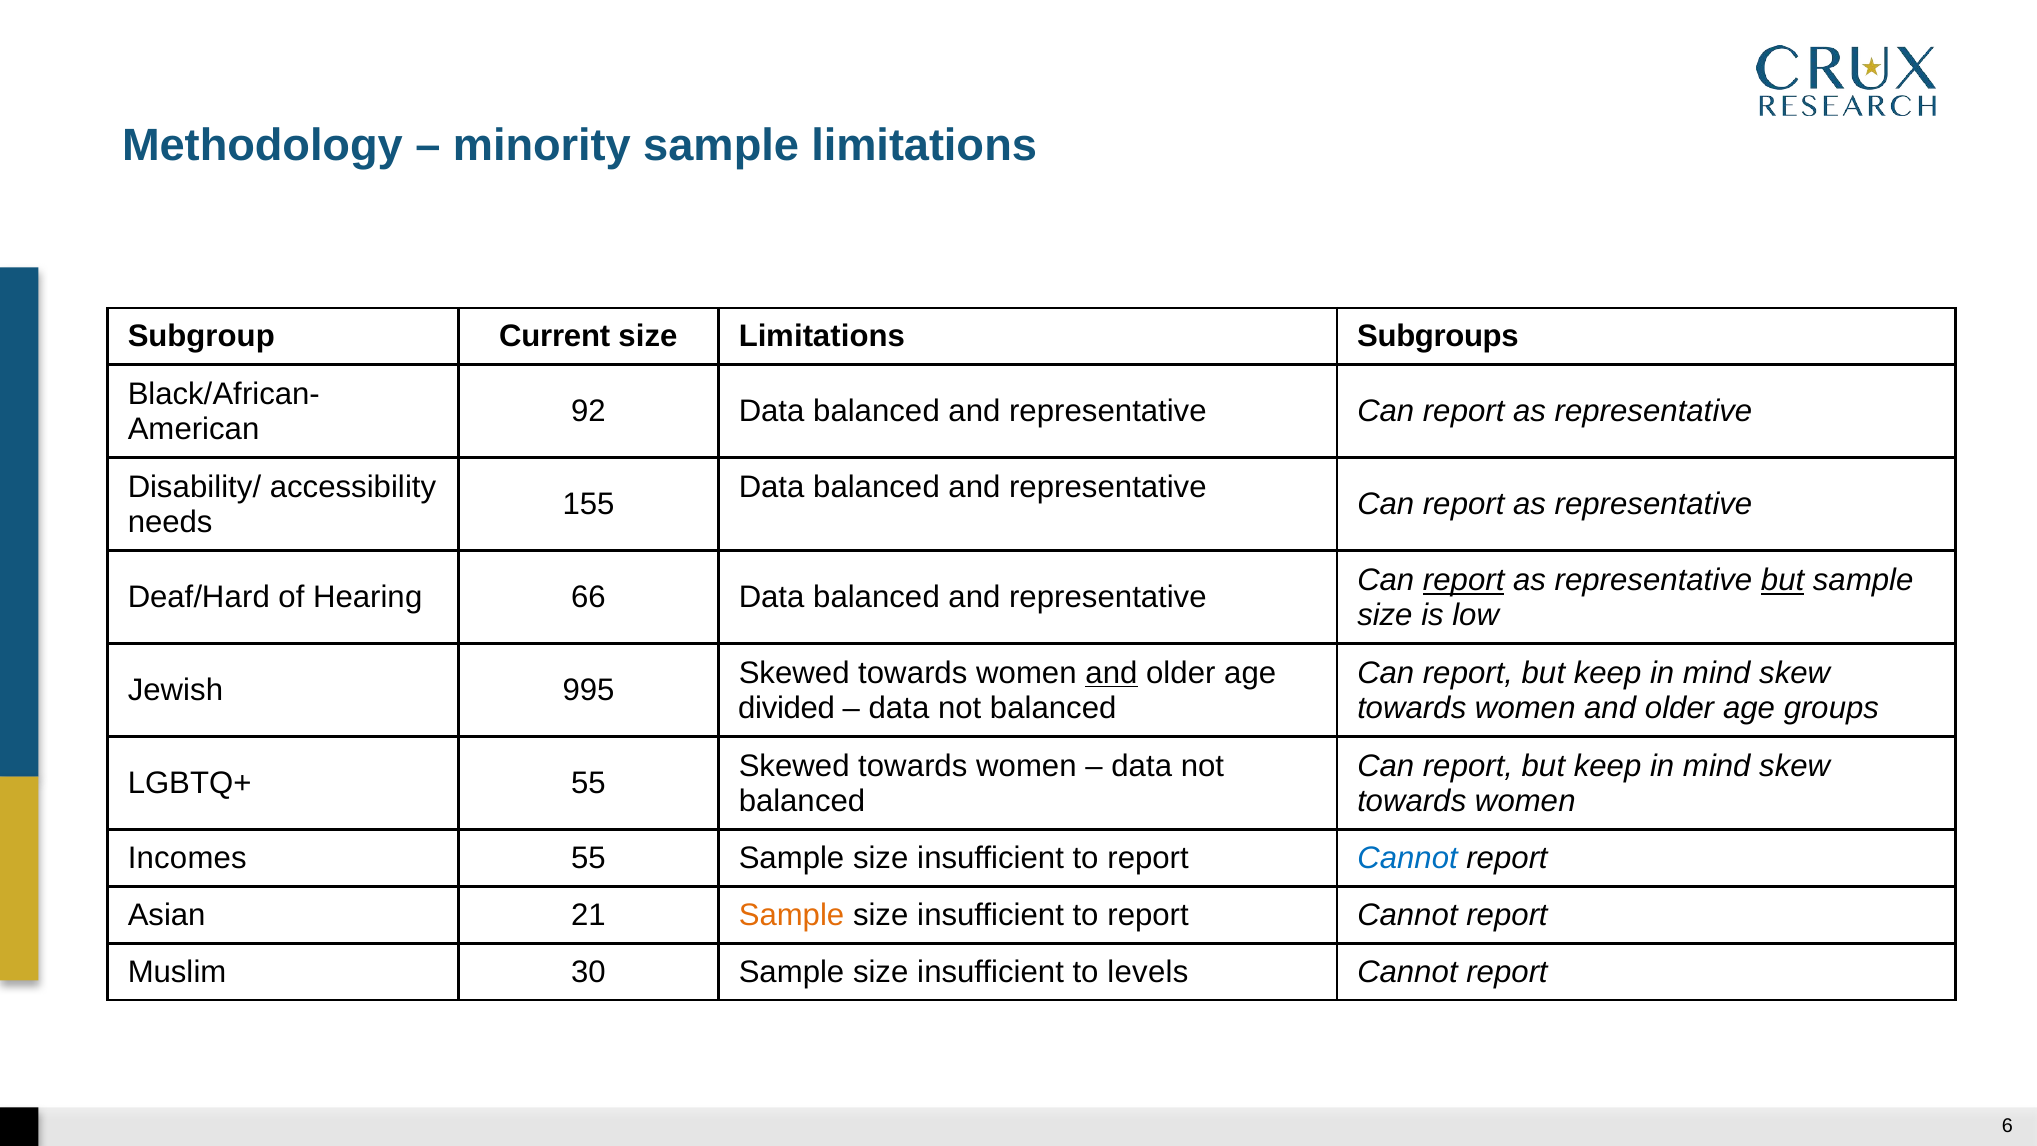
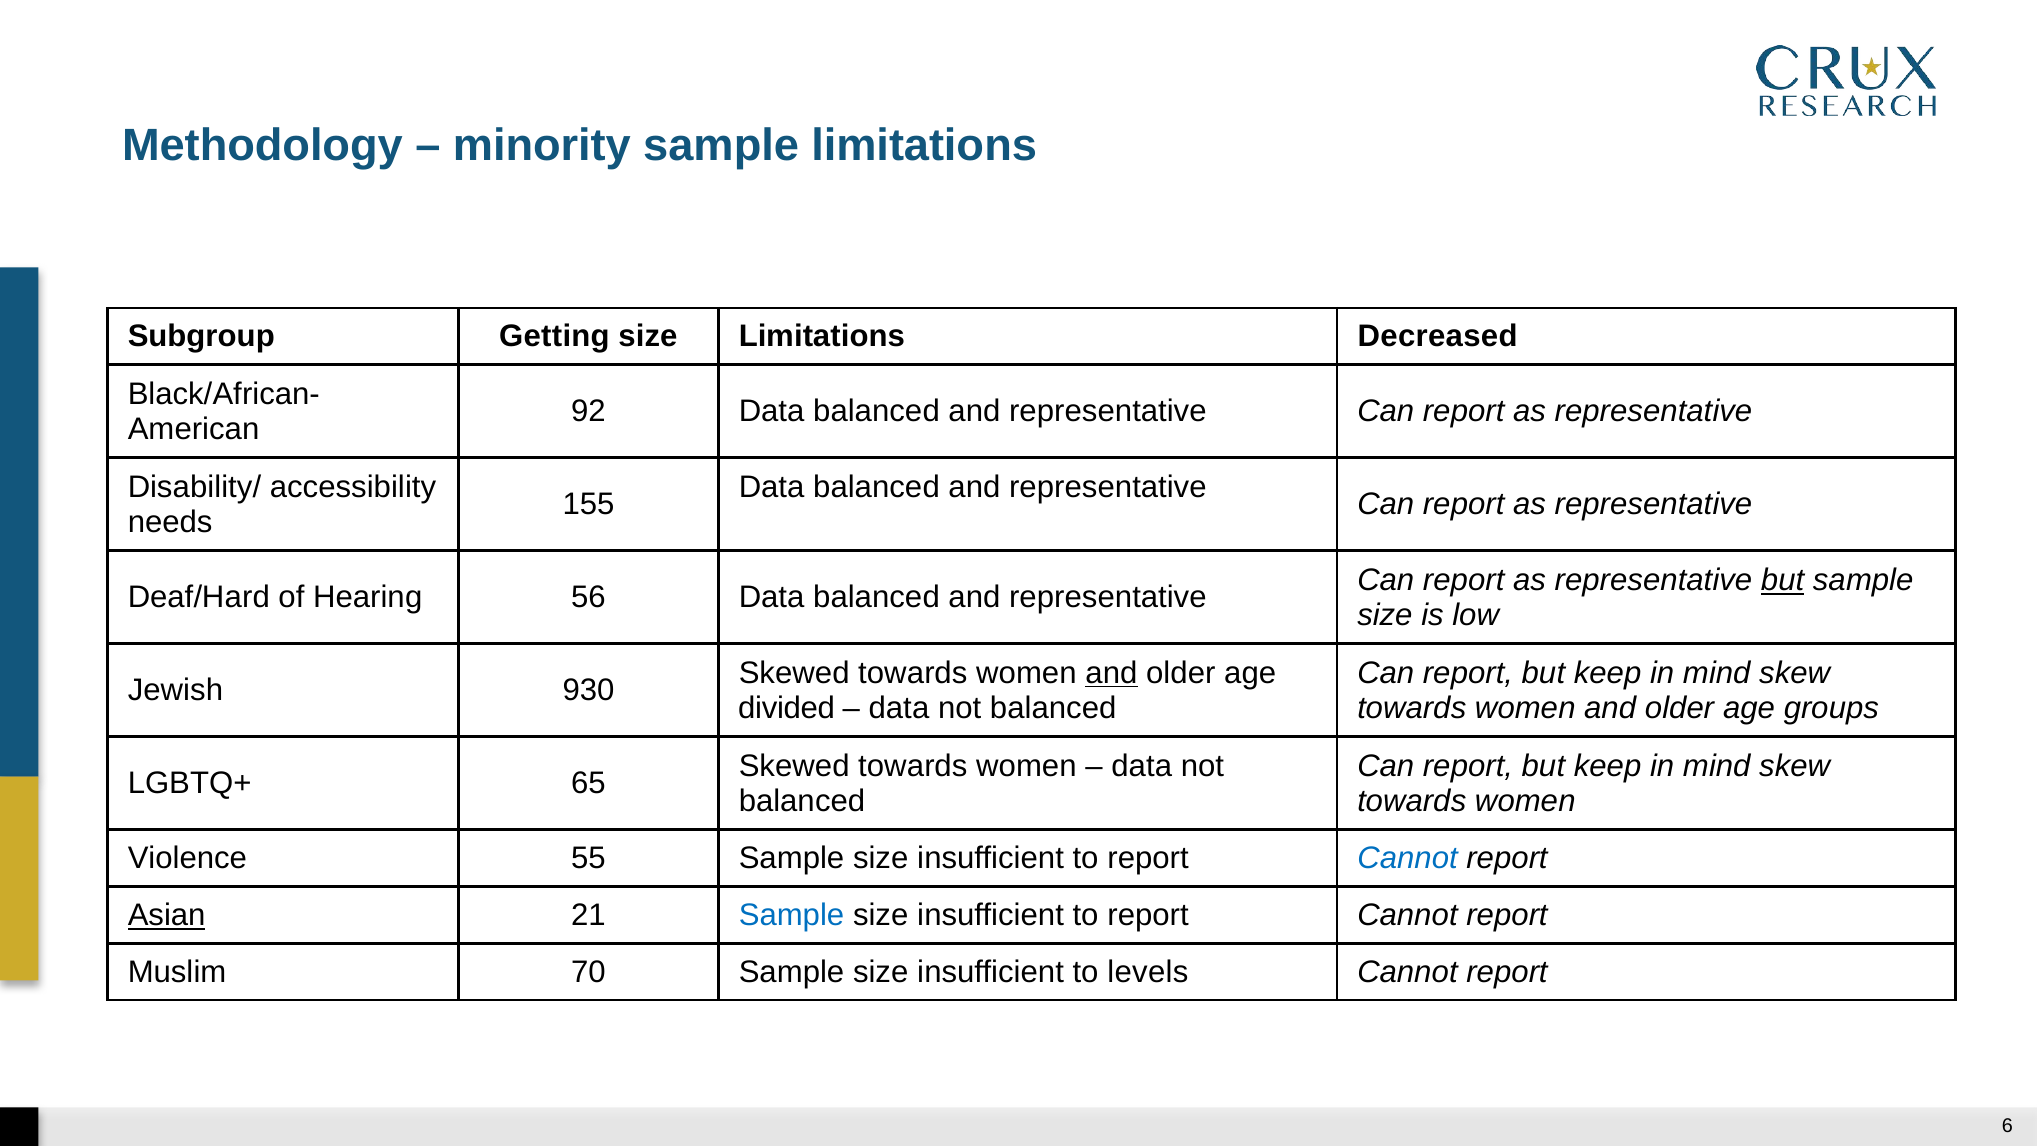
Current: Current -> Getting
Subgroups: Subgroups -> Decreased
report at (1464, 580) underline: present -> none
66: 66 -> 56
995: 995 -> 930
LGBTQ+ 55: 55 -> 65
Incomes: Incomes -> Violence
Asian underline: none -> present
Sample at (792, 915) colour: orange -> blue
30: 30 -> 70
